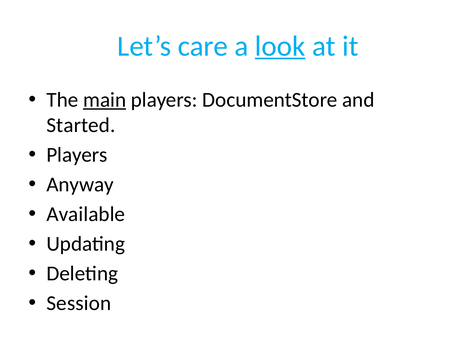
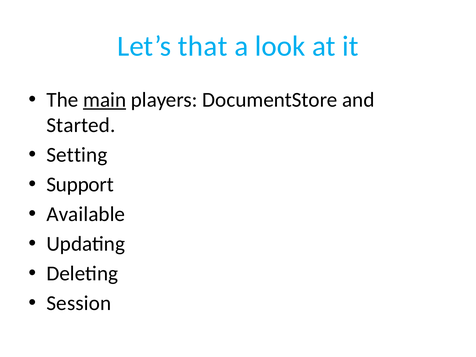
care: care -> that
look underline: present -> none
Players at (77, 155): Players -> Setting
Anyway: Anyway -> Support
